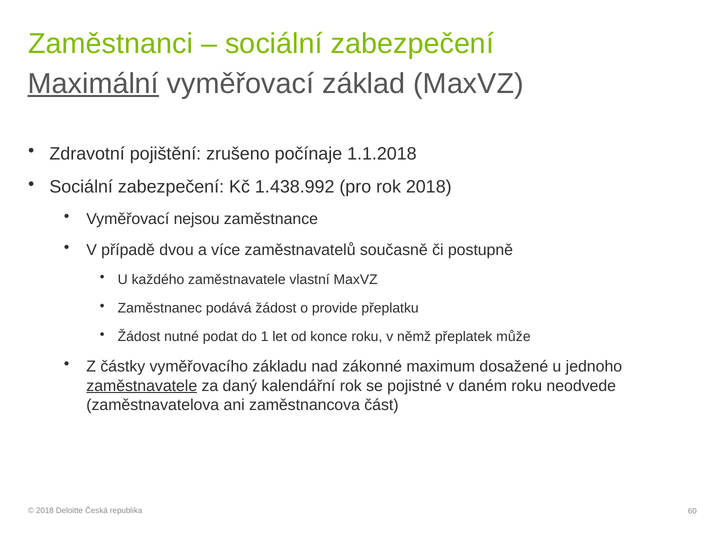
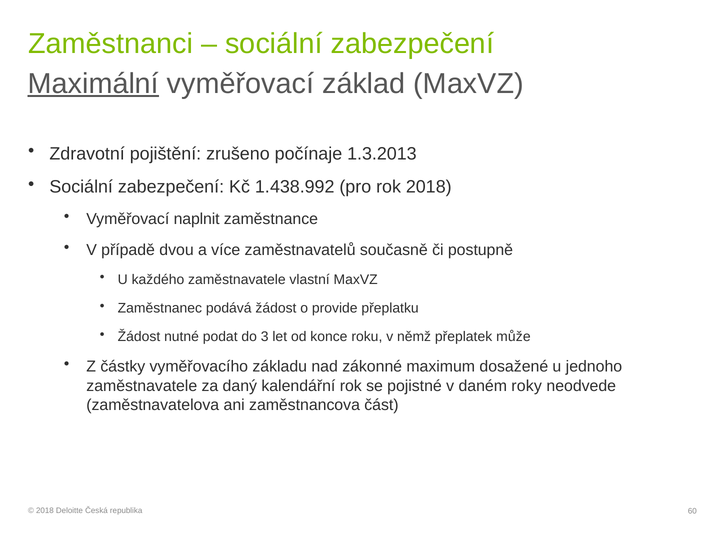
1.1.2018: 1.1.2018 -> 1.3.2013
nejsou: nejsou -> naplnit
1: 1 -> 3
zaměstnavatele at (142, 386) underline: present -> none
daném roku: roku -> roky
